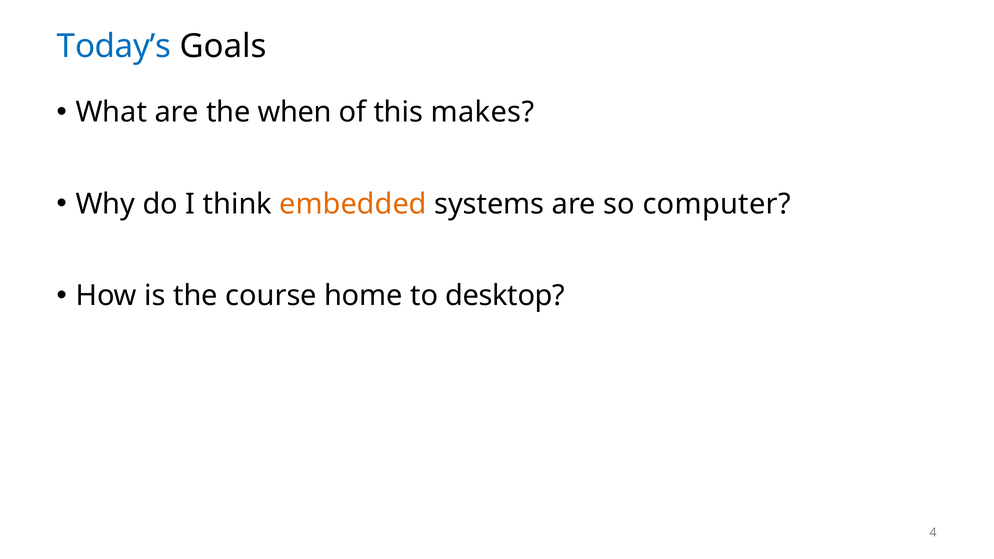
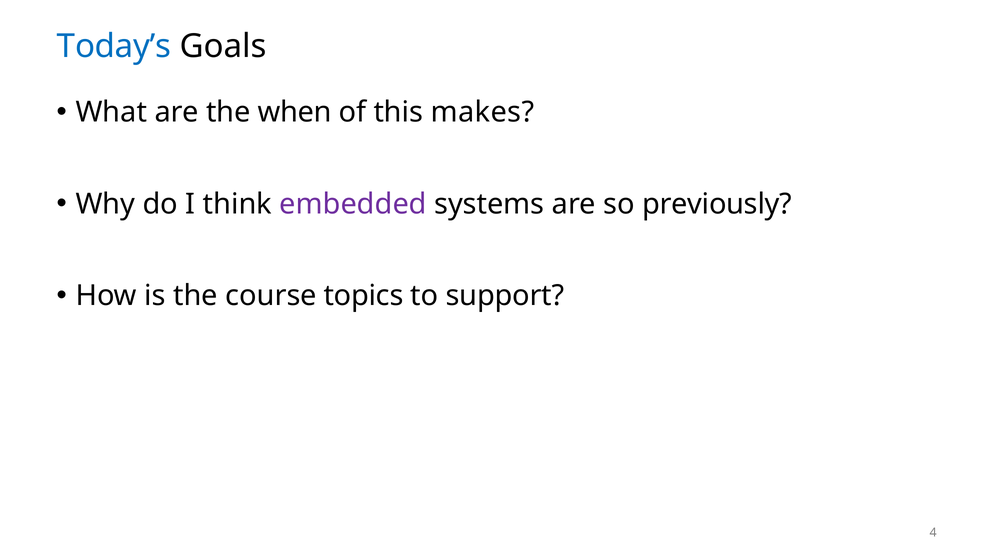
embedded colour: orange -> purple
computer: computer -> previously
home: home -> topics
desktop: desktop -> support
